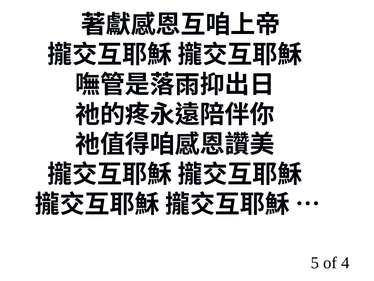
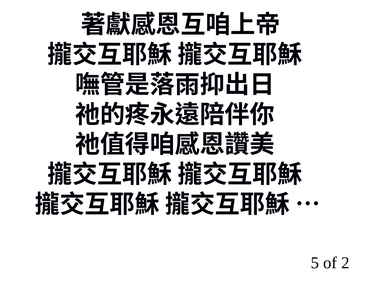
4: 4 -> 2
